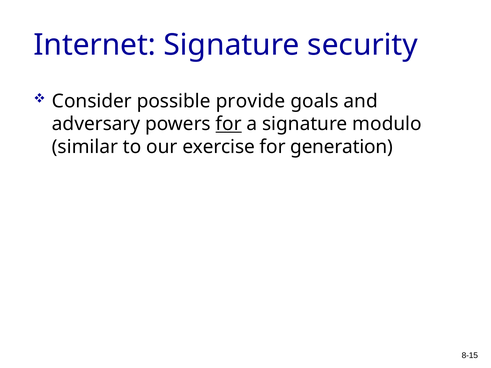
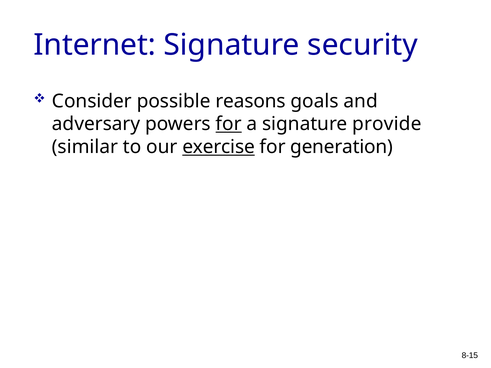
provide: provide -> reasons
modulo: modulo -> provide
exercise underline: none -> present
